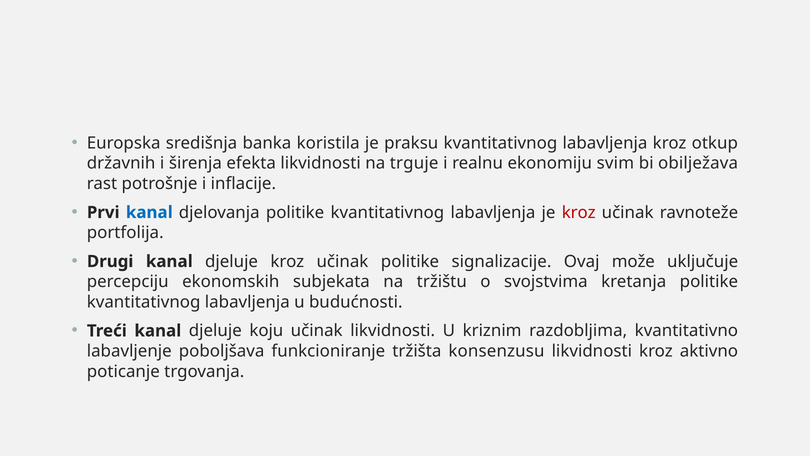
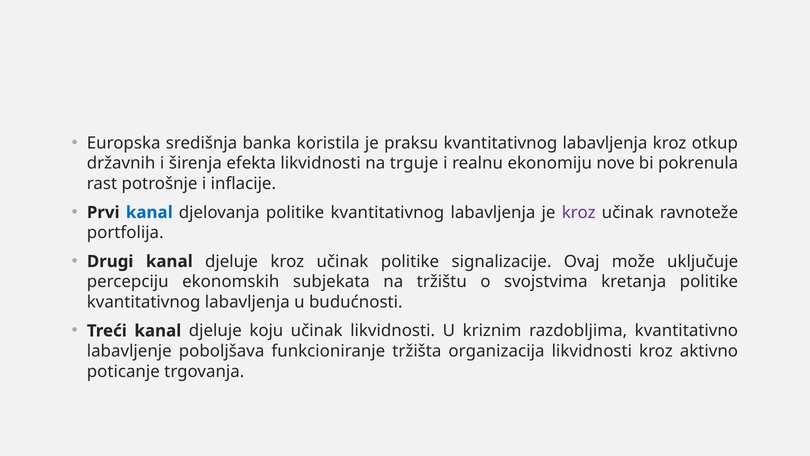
svim: svim -> nove
obilježava: obilježava -> pokrenula
kroz at (579, 212) colour: red -> purple
konsenzusu: konsenzusu -> organizacija
